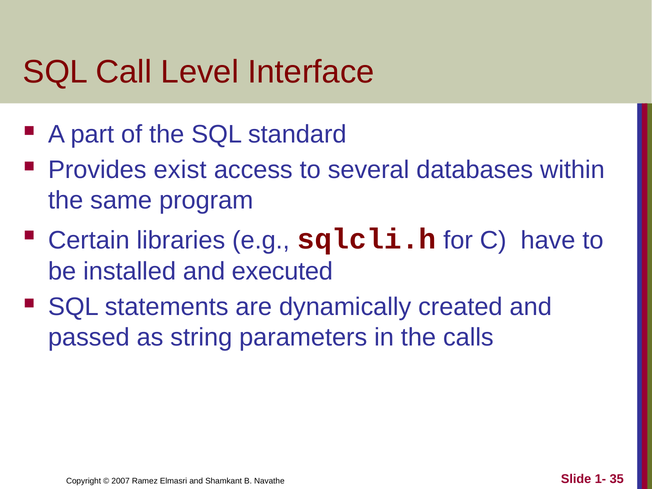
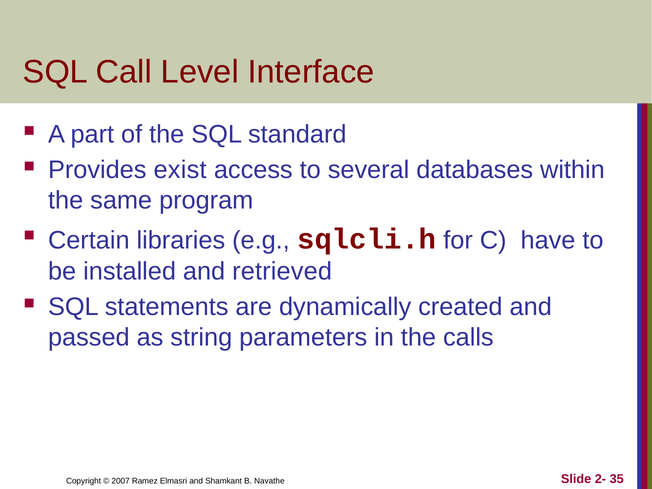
executed: executed -> retrieved
1-: 1- -> 2-
